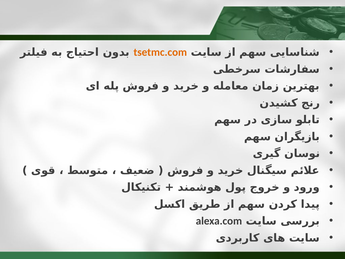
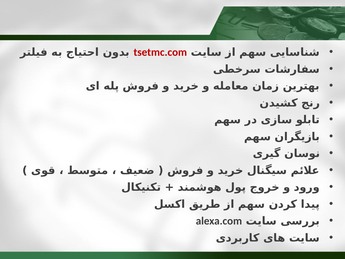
tsetmc.com colour: orange -> red
